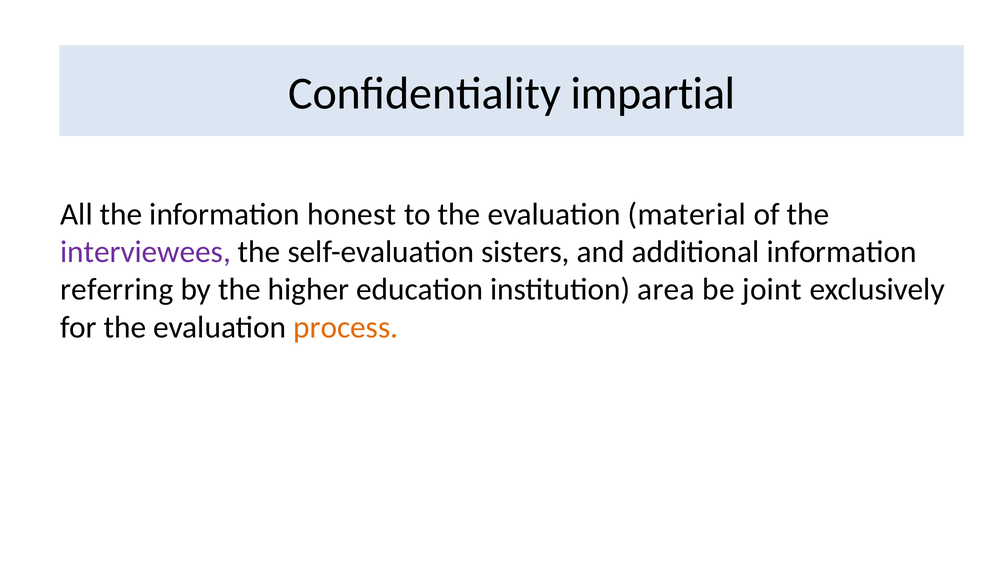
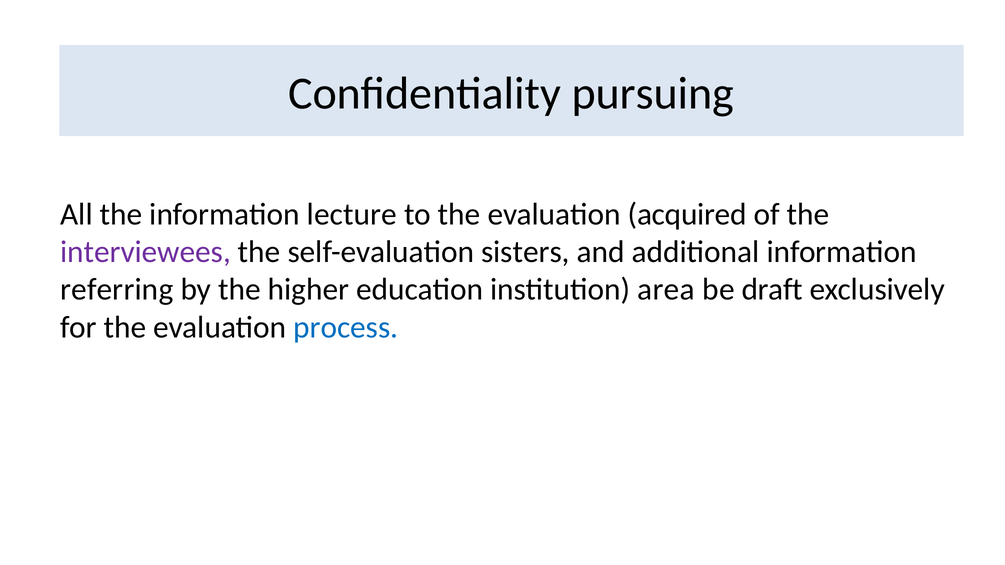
impartial: impartial -> pursuing
honest: honest -> lecture
material: material -> acquired
joint: joint -> draft
process colour: orange -> blue
